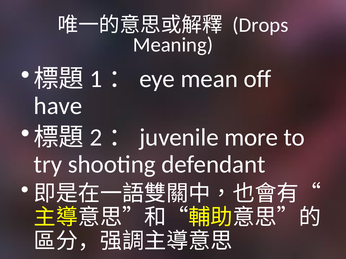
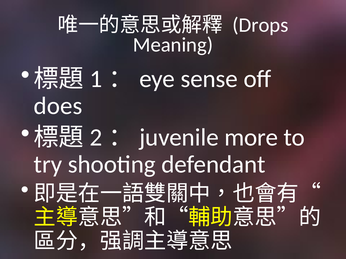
mean: mean -> sense
have: have -> does
